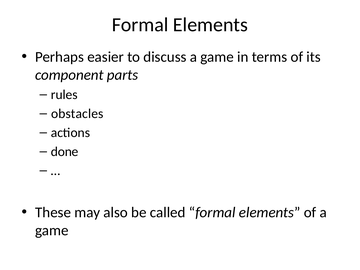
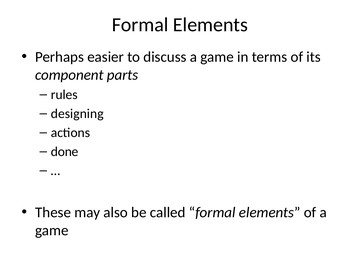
obstacles: obstacles -> designing
